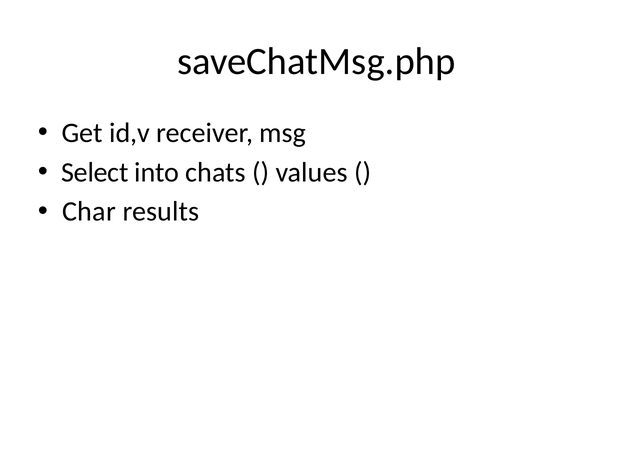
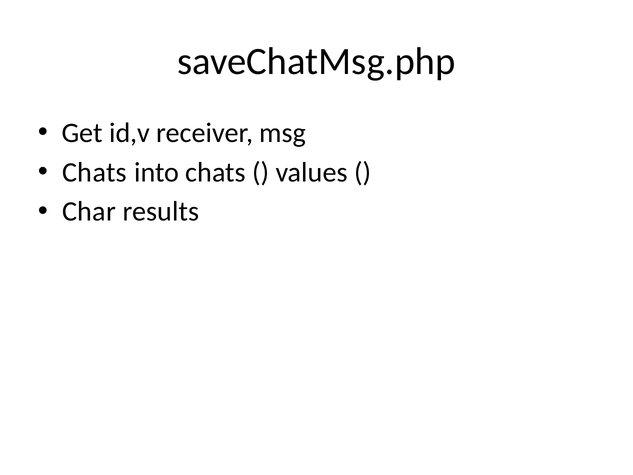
Select at (95, 172): Select -> Chats
